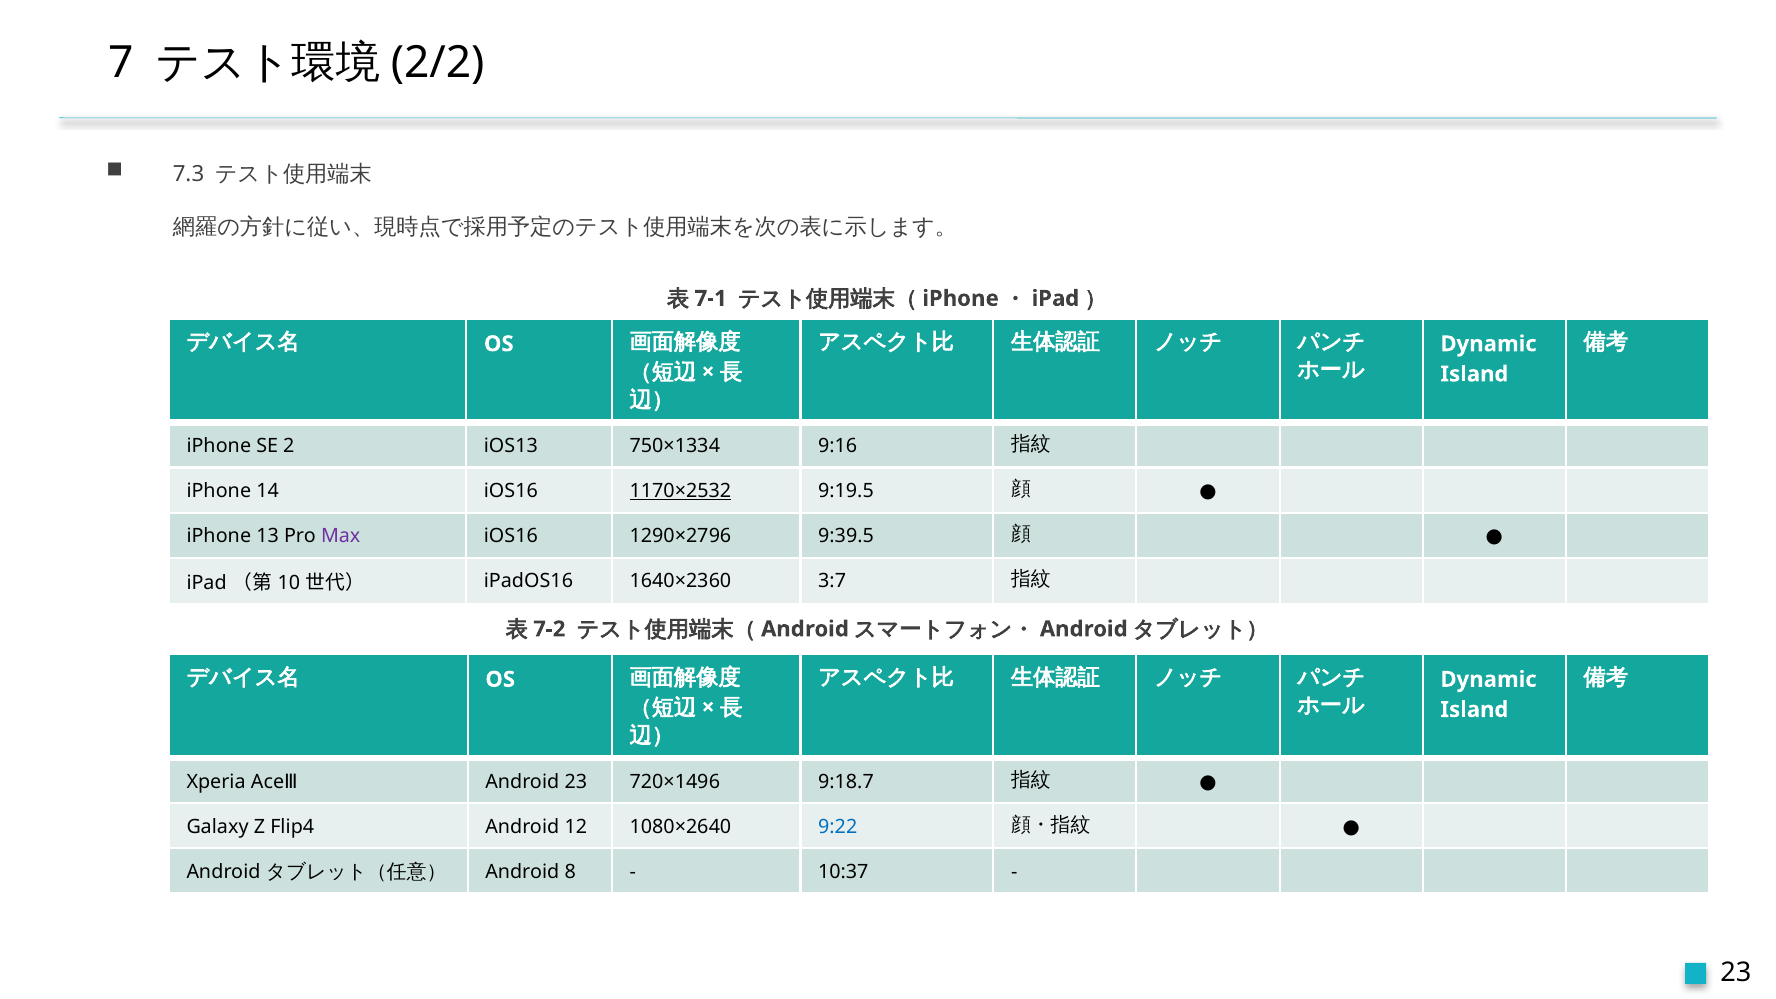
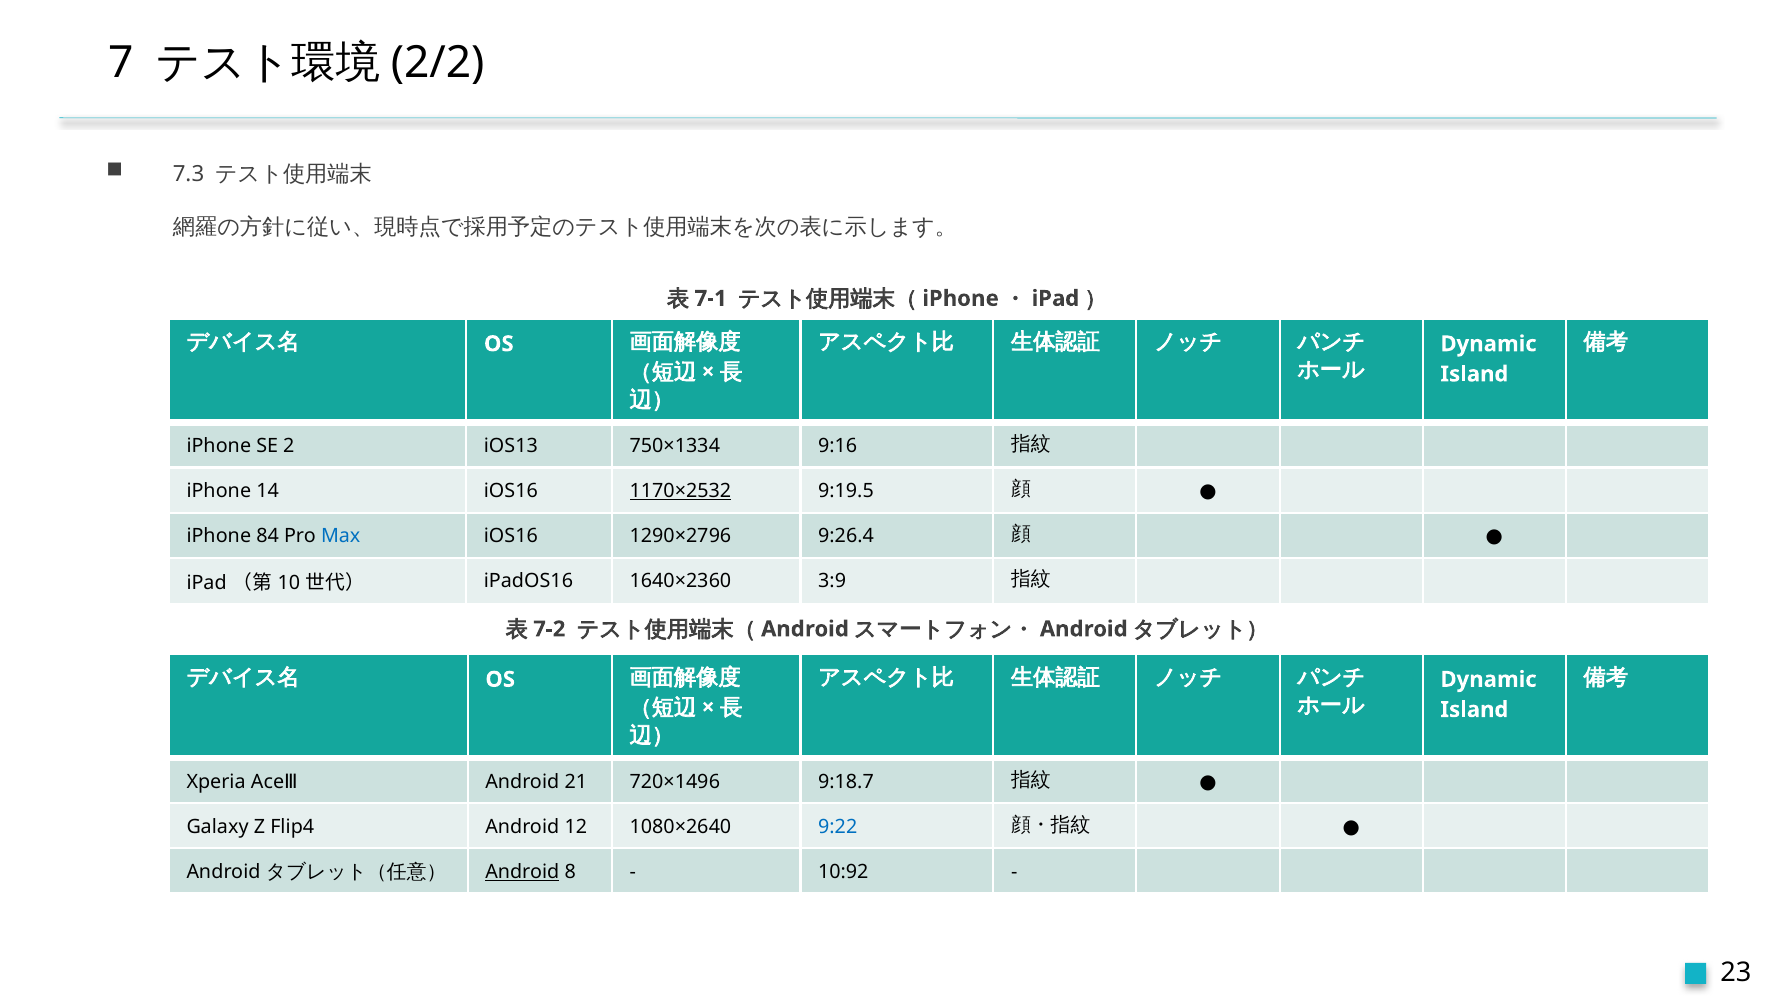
13: 13 -> 84
Max colour: purple -> blue
9:39.5: 9:39.5 -> 9:26.4
3:7: 3:7 -> 3:9
Android 23: 23 -> 21
Android at (522, 872) underline: none -> present
10:37: 10:37 -> 10:92
